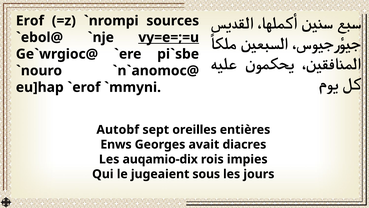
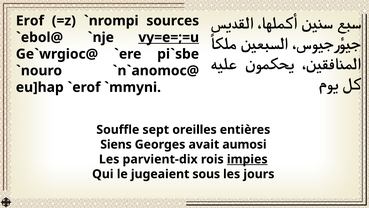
Autobf: Autobf -> Souffle
Enws: Enws -> Siens
diacres: diacres -> aumosi
auqamio-dix: auqamio-dix -> parvient-dix
impies underline: none -> present
